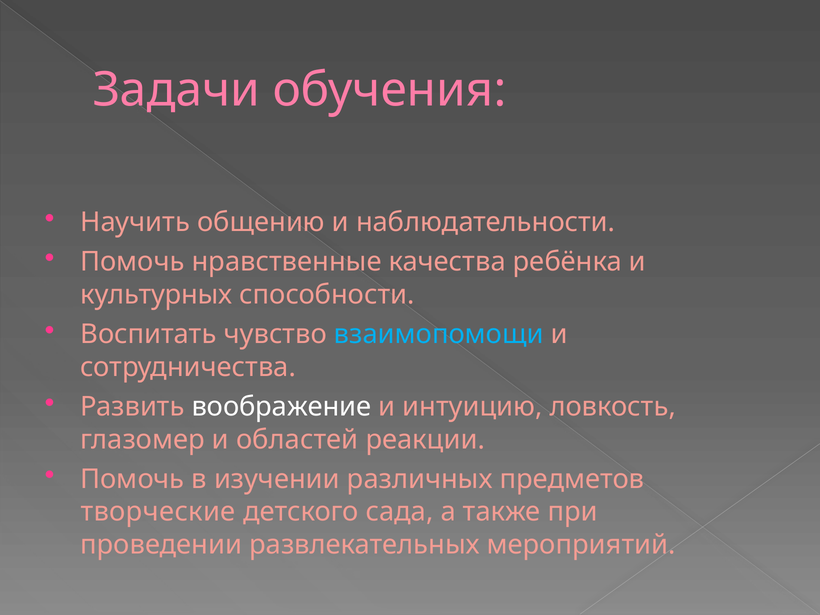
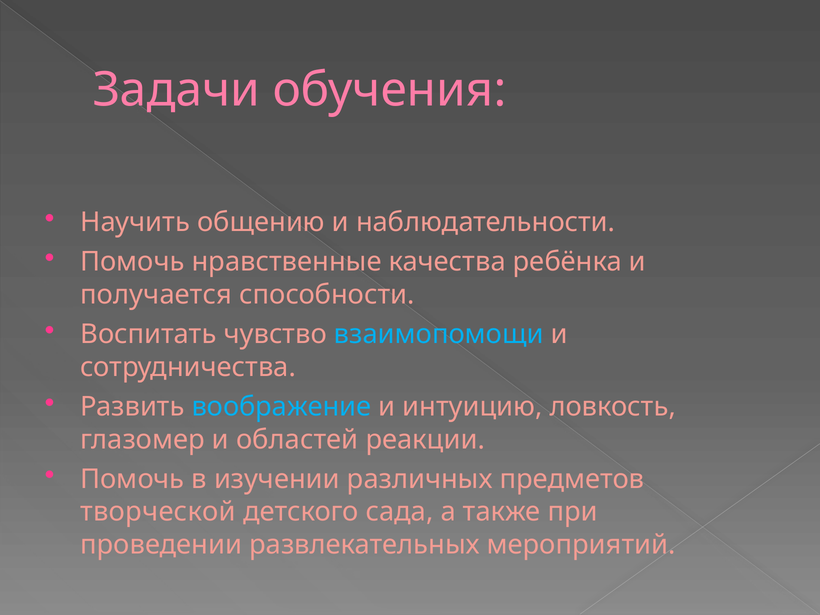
культурных: культурных -> получается
воображение colour: white -> light blue
творческие: творческие -> творческой
